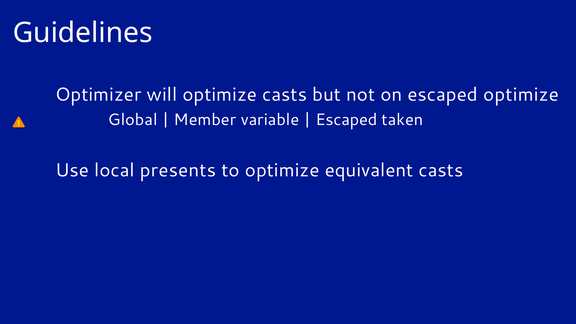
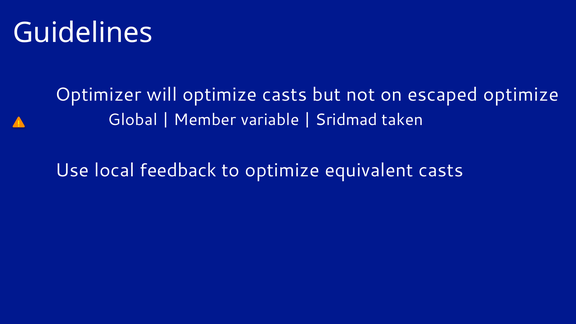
Escaped at (346, 120): Escaped -> Sridmad
presents: presents -> feedback
